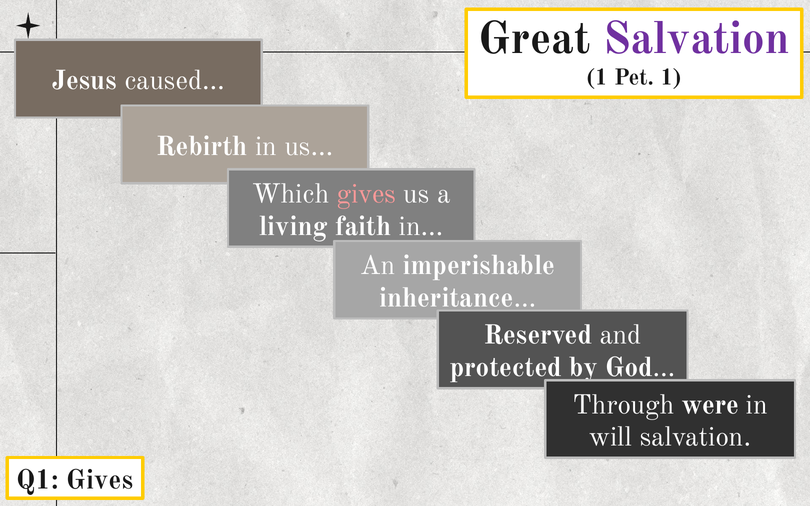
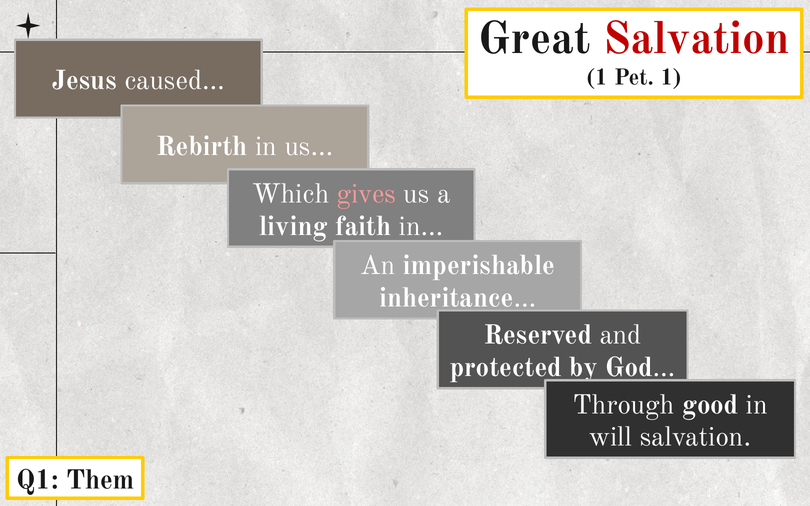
Salvation at (696, 39) colour: purple -> red
were: were -> good
Q1 Gives: Gives -> Them
